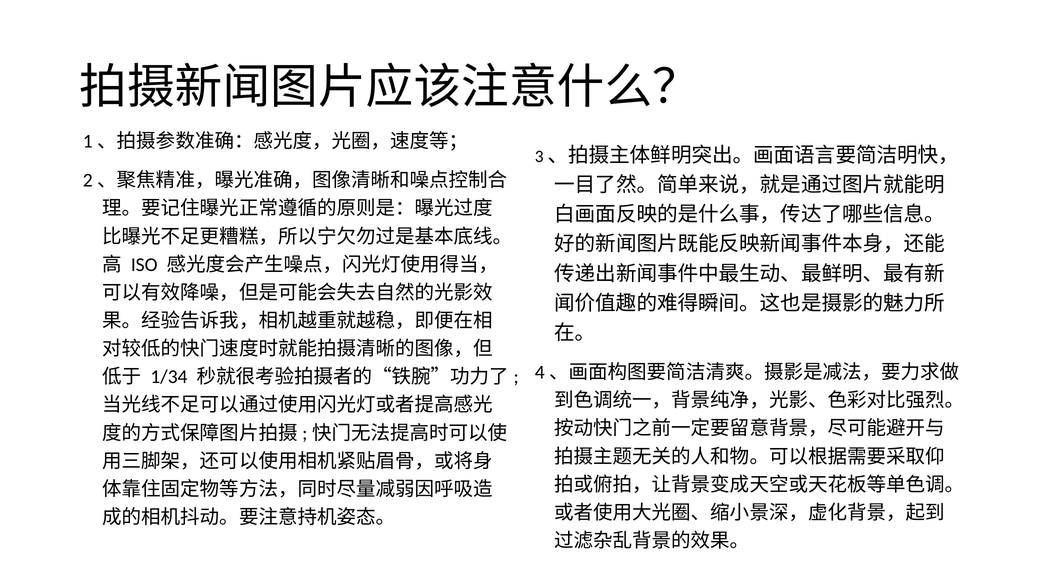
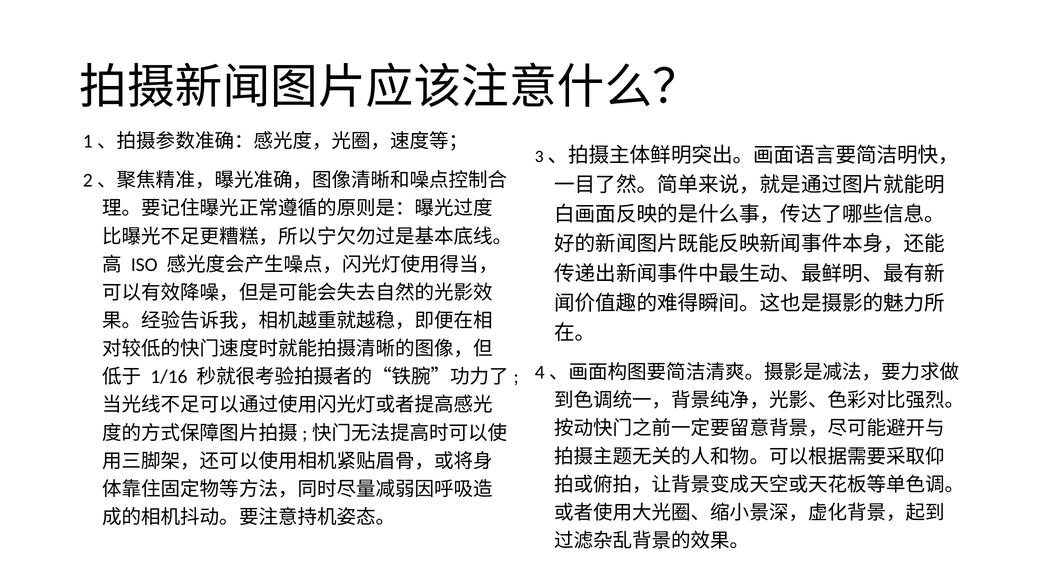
1/34: 1/34 -> 1/16
